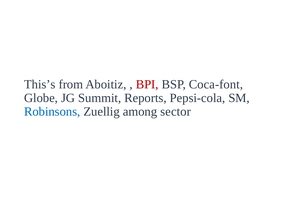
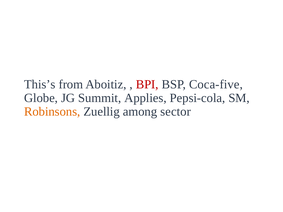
Coca-font: Coca-font -> Coca-five
Reports: Reports -> Applies
Robinsons colour: blue -> orange
